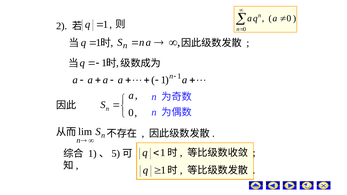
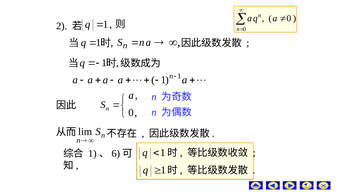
5: 5 -> 6
